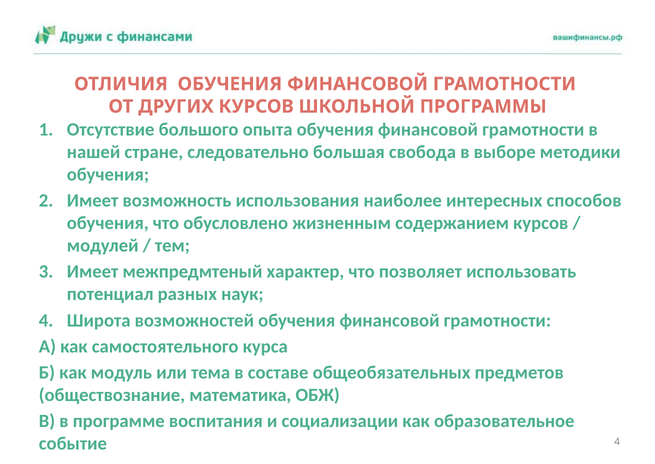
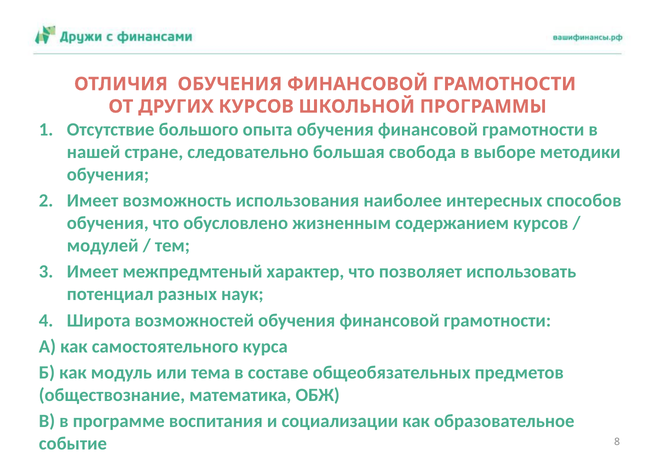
событие 4: 4 -> 8
